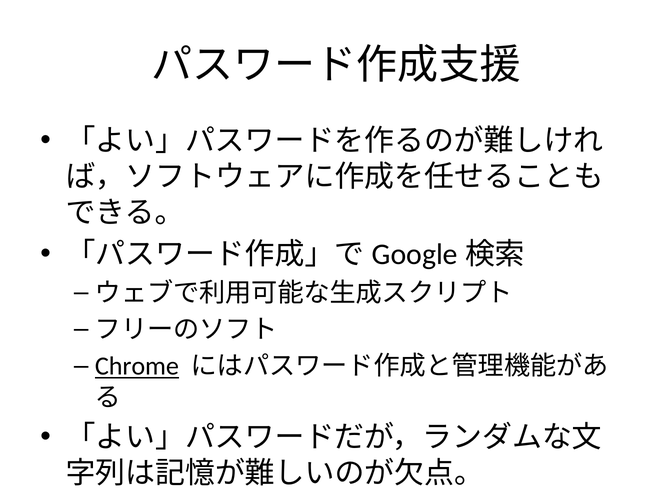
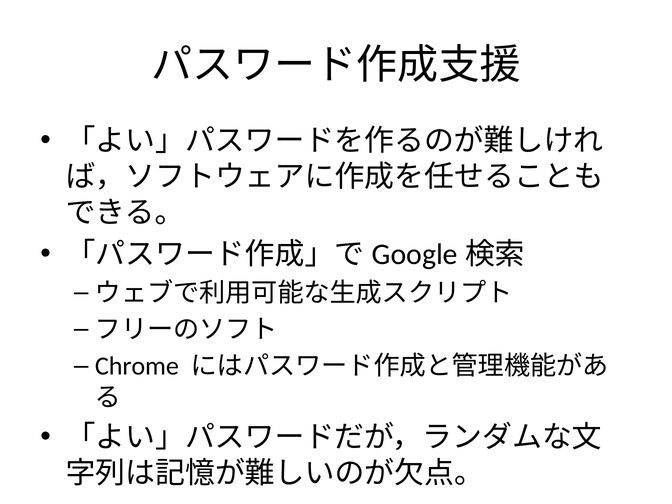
Chrome underline: present -> none
